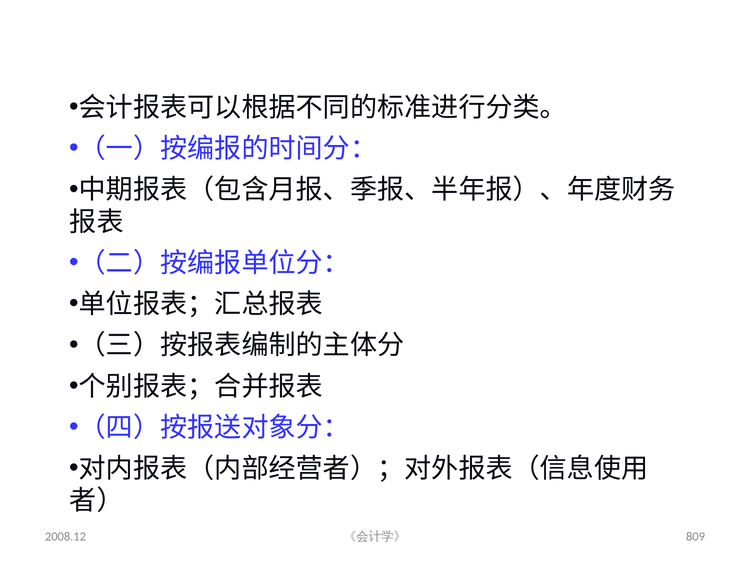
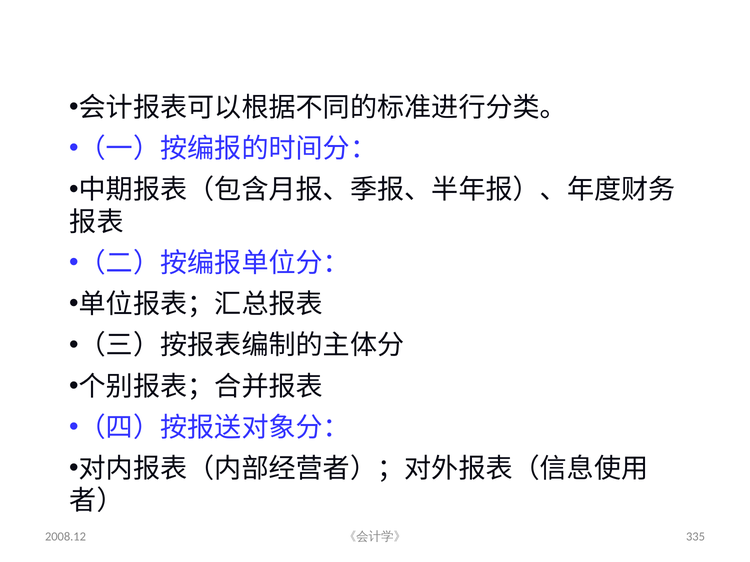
809: 809 -> 335
